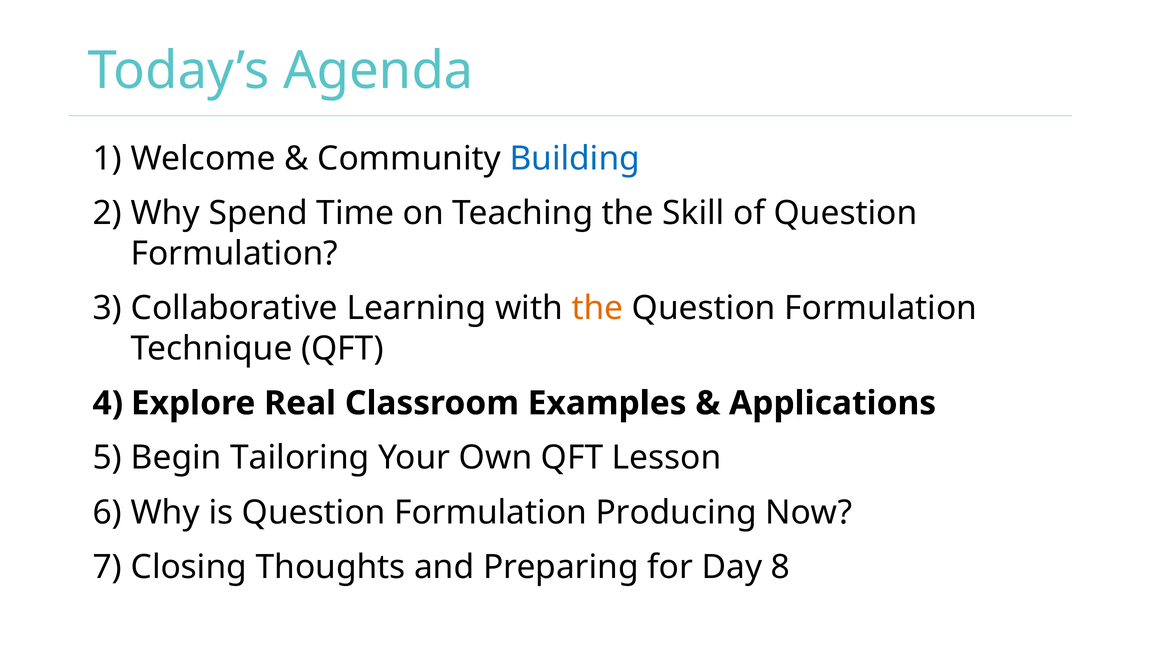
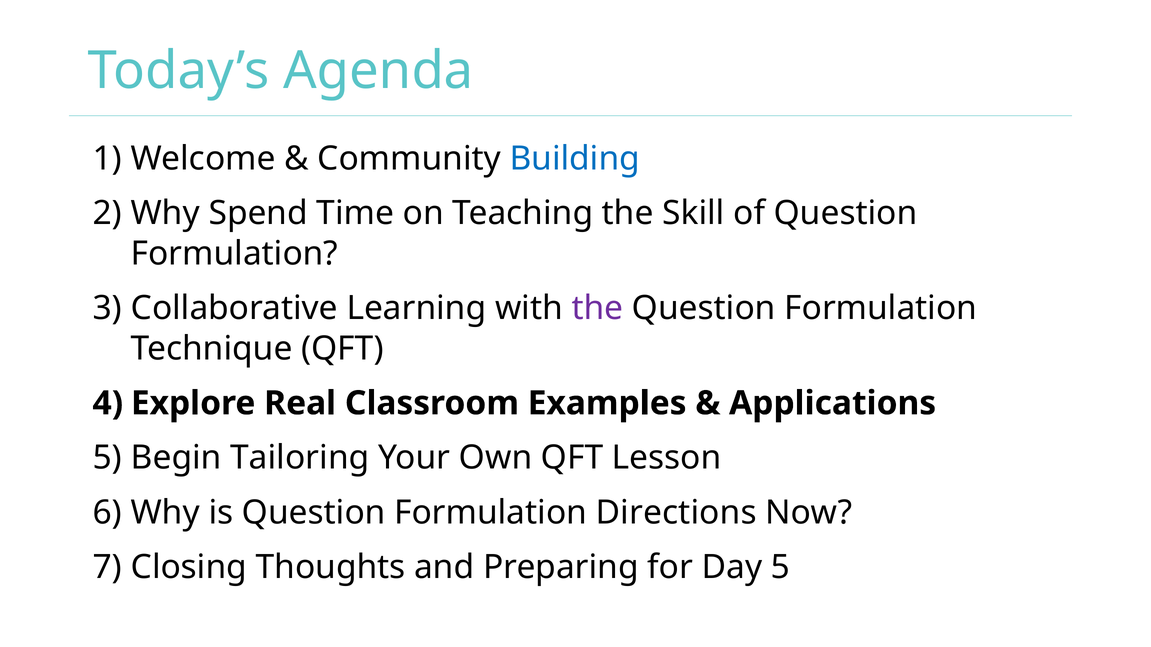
the at (597, 308) colour: orange -> purple
Producing: Producing -> Directions
Day 8: 8 -> 5
